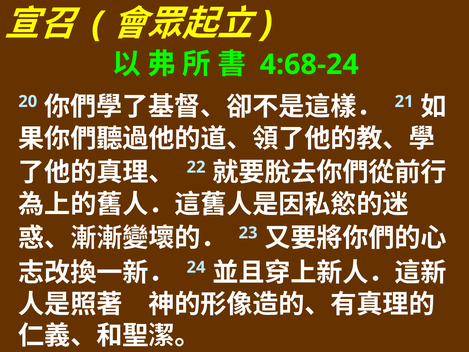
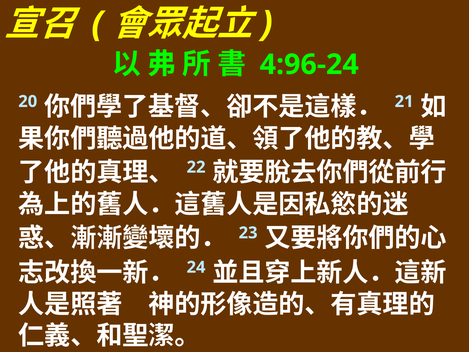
4:68-24: 4:68-24 -> 4:96-24
